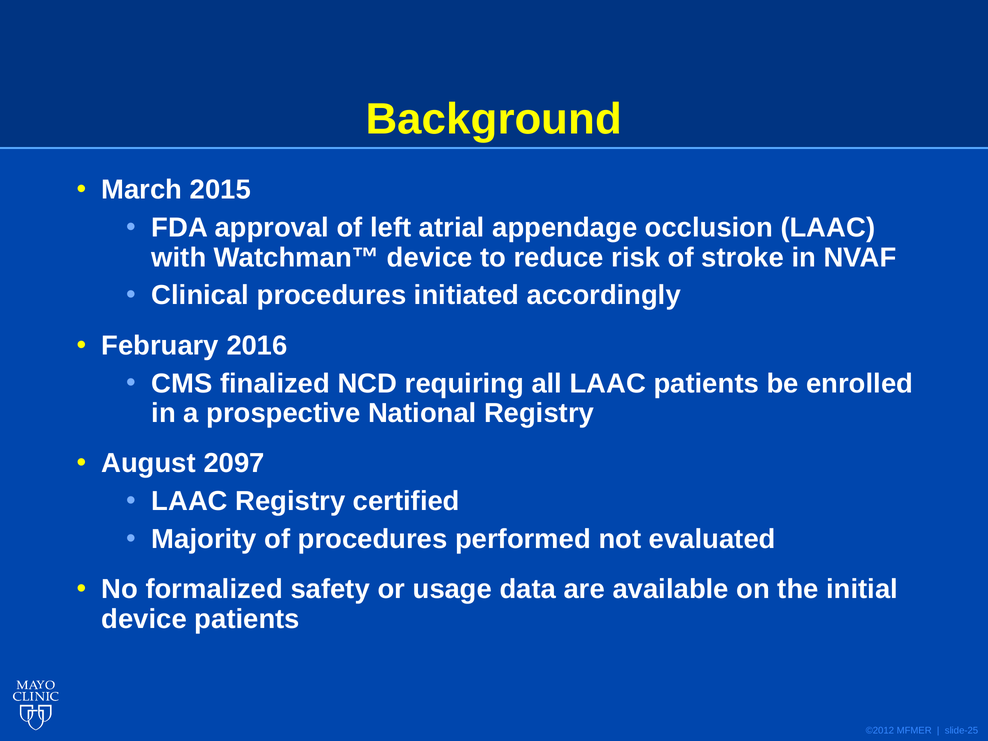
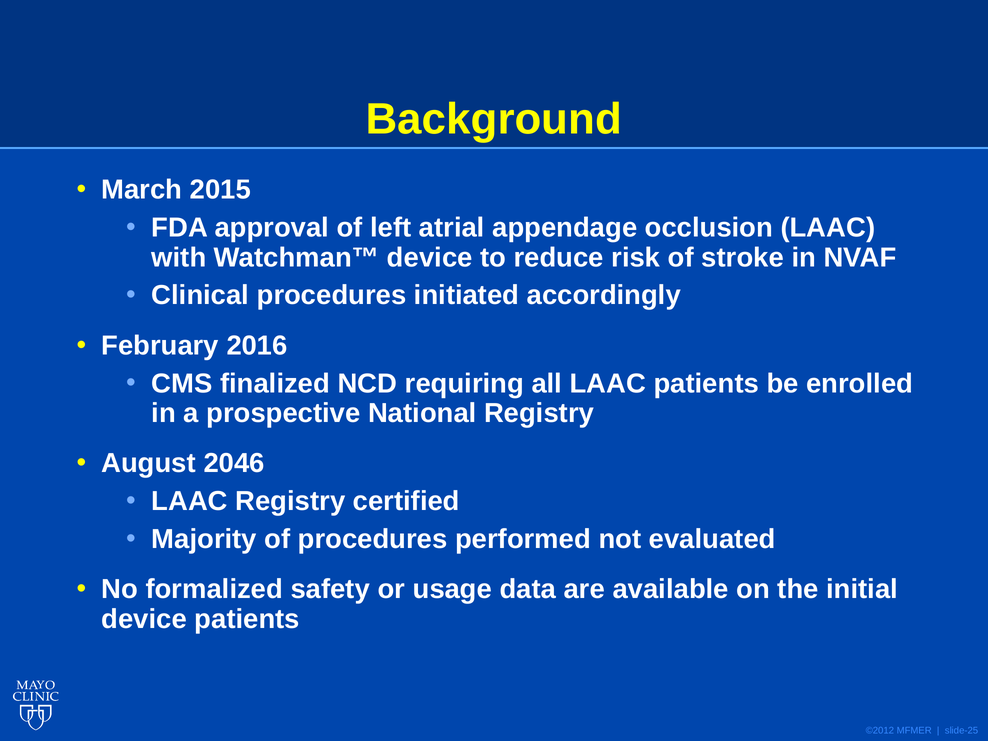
2097: 2097 -> 2046
